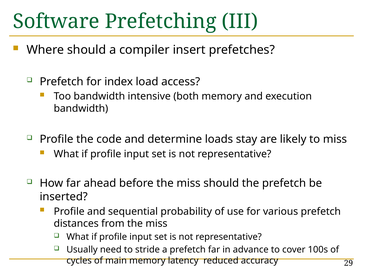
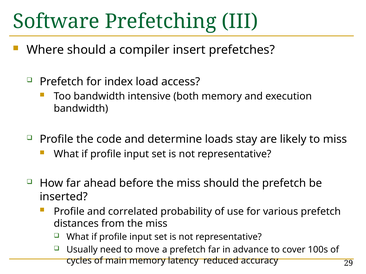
sequential: sequential -> correlated
stride: stride -> move
